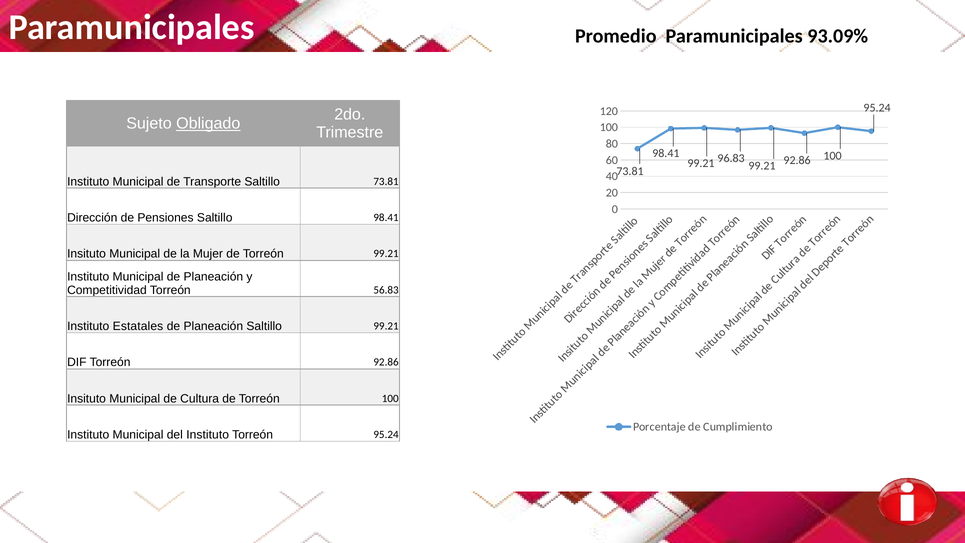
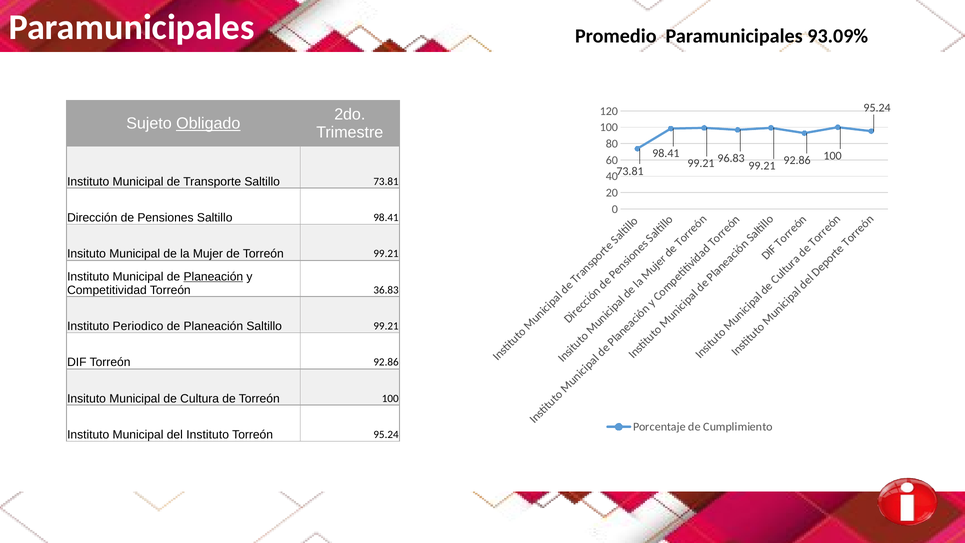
Planeación at (213, 276) underline: none -> present
56.83: 56.83 -> 36.83
Estatales: Estatales -> Periodico
